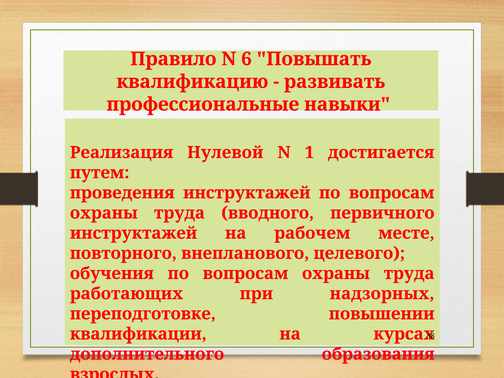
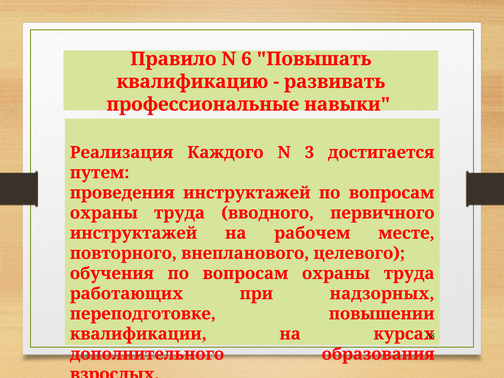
Нулевой: Нулевой -> Каждого
1: 1 -> 3
